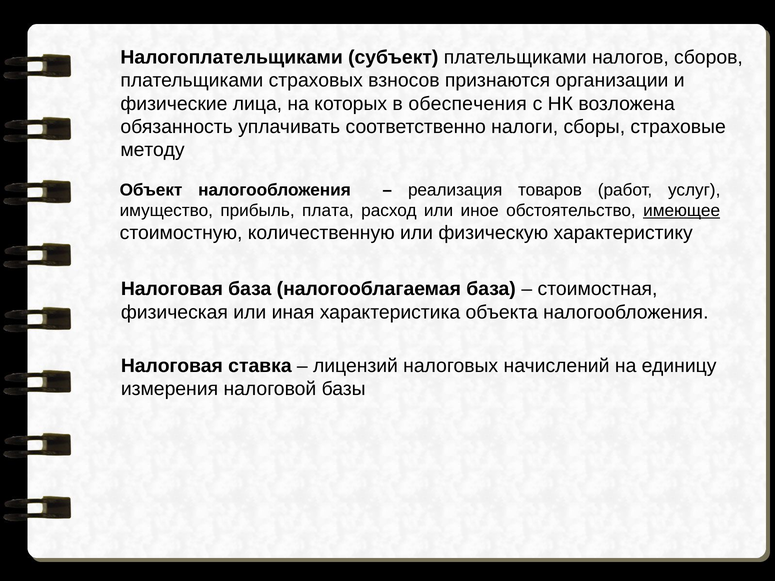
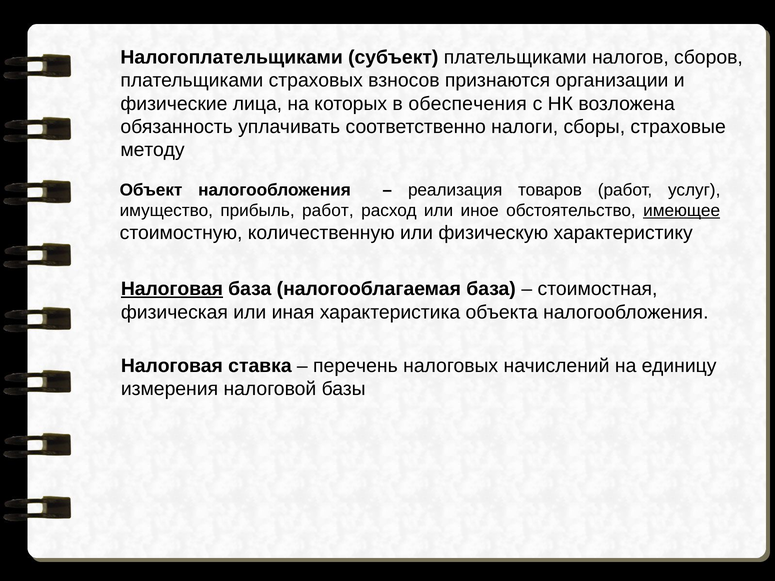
прибыль плата: плата -> работ
Налоговая at (172, 289) underline: none -> present
лицензий: лицензий -> перечень
